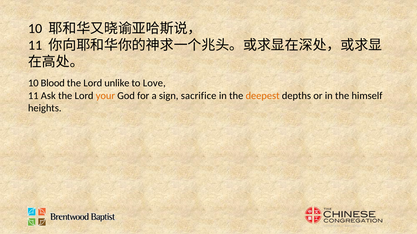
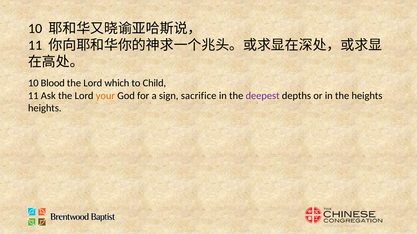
unlike: unlike -> which
Love: Love -> Child
deepest colour: orange -> purple
the himself: himself -> heights
